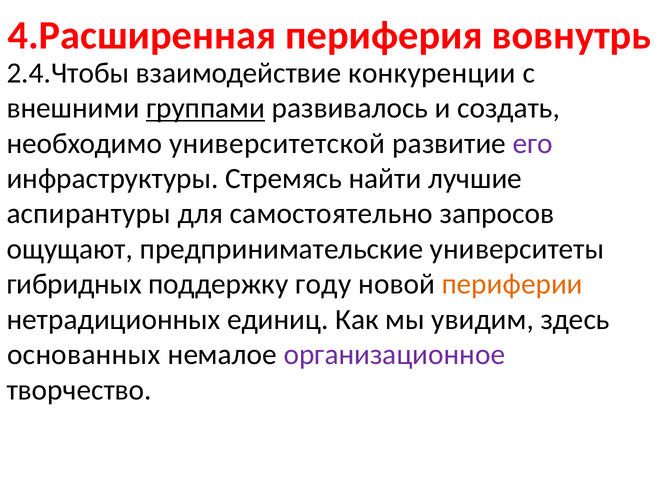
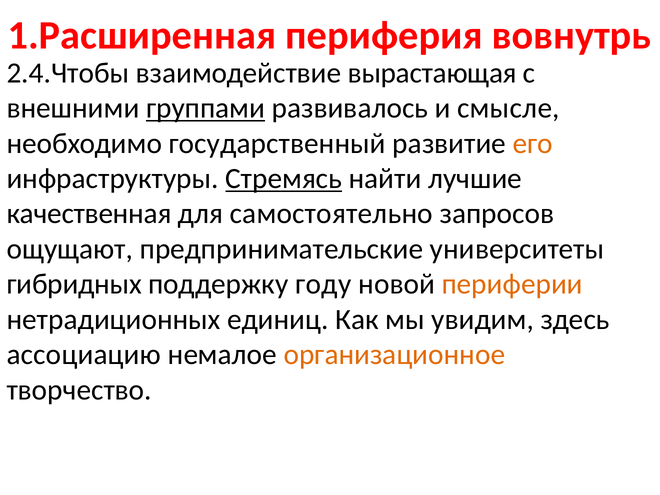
4.Расширенная: 4.Расширенная -> 1.Расширенная
конкуренции: конкуренции -> вырастающая
создать: создать -> смысле
университетской: университетской -> государственный
его colour: purple -> orange
Стремясь underline: none -> present
аспирантуры: аспирантуры -> качественная
основанных: основанных -> ассоциацию
организационное colour: purple -> orange
